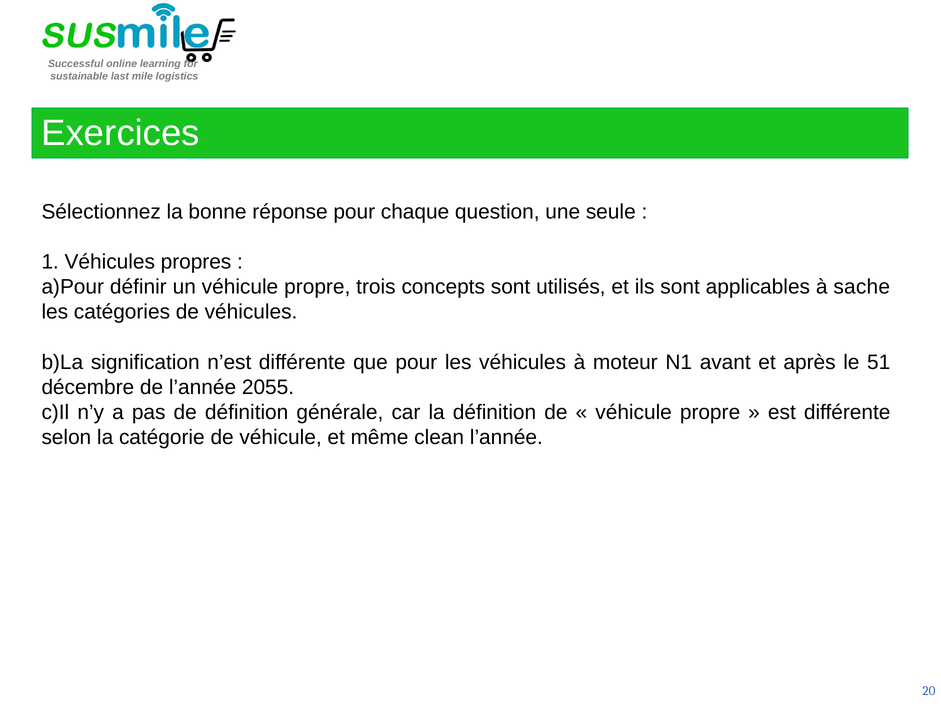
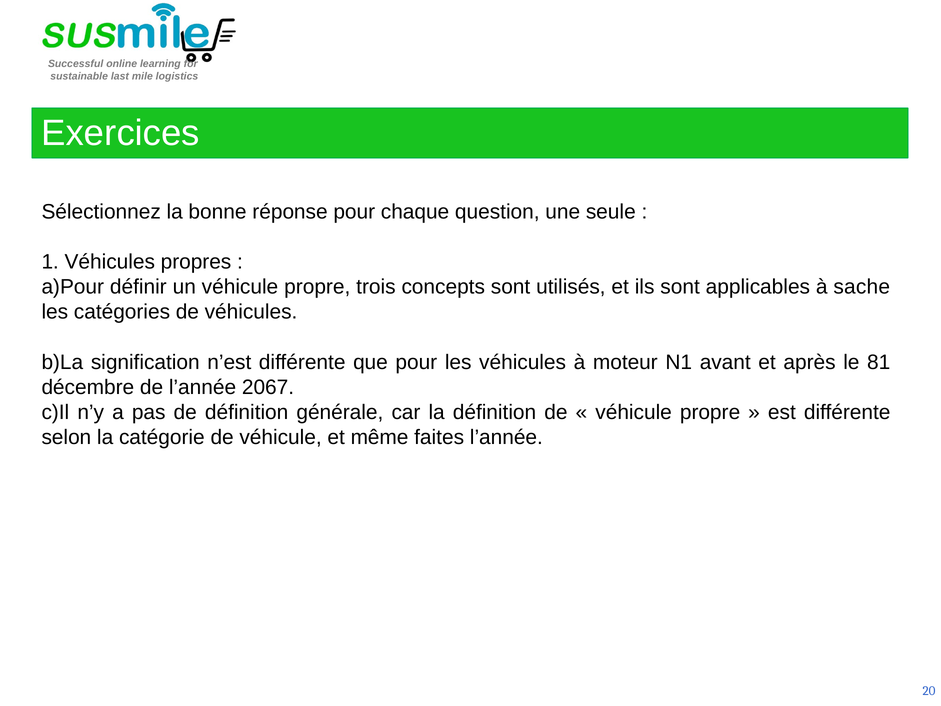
51: 51 -> 81
2055: 2055 -> 2067
clean: clean -> faites
